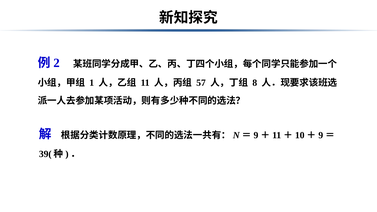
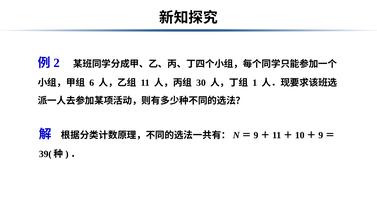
1: 1 -> 6
57: 57 -> 30
8: 8 -> 1
